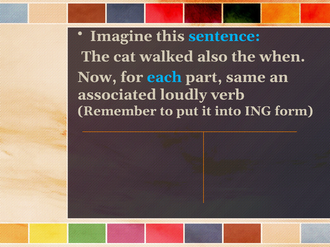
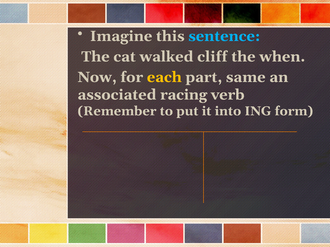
also: also -> cliff
each colour: light blue -> yellow
loudly: loudly -> racing
